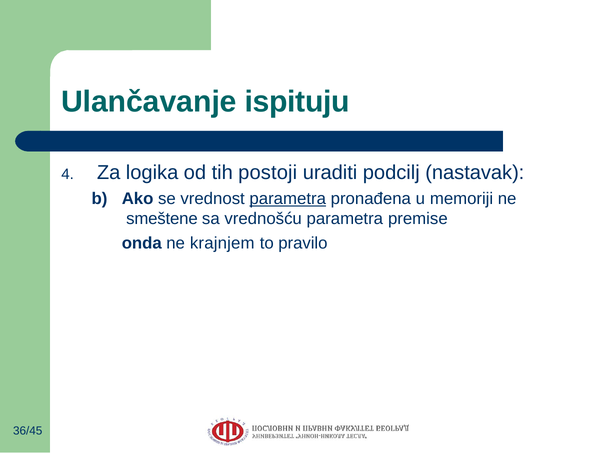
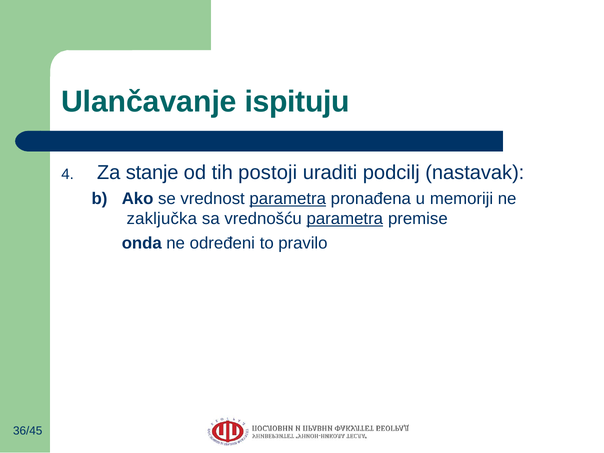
logika: logika -> stanje
smeštene: smeštene -> zaključka
parametra at (345, 219) underline: none -> present
krajnjem: krajnjem -> određeni
